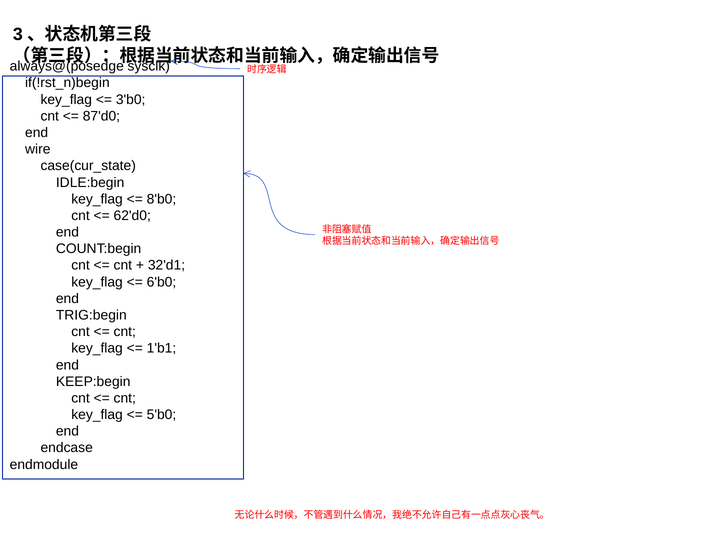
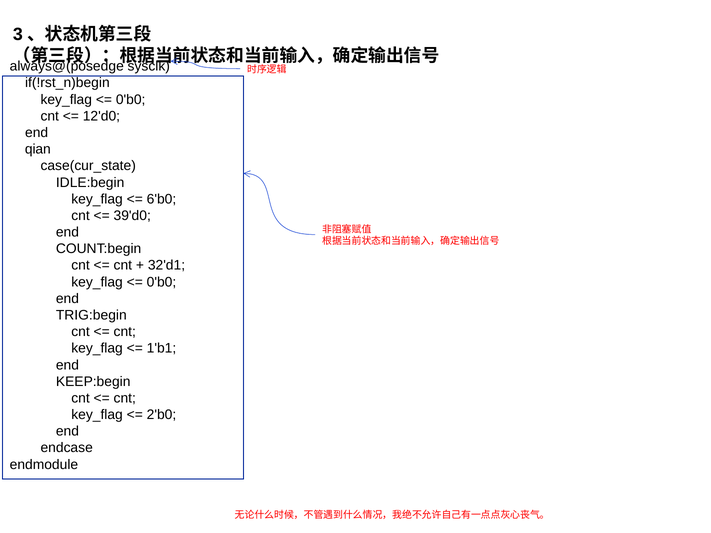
3'b0 at (131, 100): 3'b0 -> 0'b0
87'd0: 87'd0 -> 12'd0
wire: wire -> qian
8'b0: 8'b0 -> 6'b0
62'd0: 62'd0 -> 39'd0
6'b0 at (161, 282): 6'b0 -> 0'b0
5'b0: 5'b0 -> 2'b0
